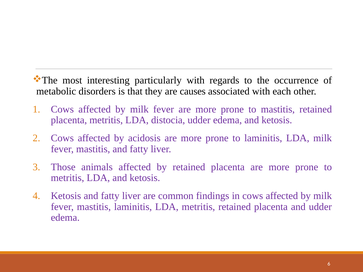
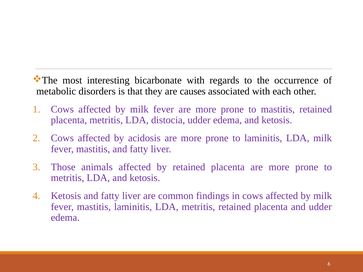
particularly: particularly -> bicarbonate
